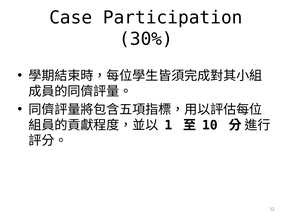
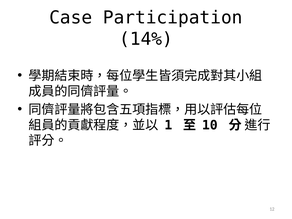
30%: 30% -> 14%
